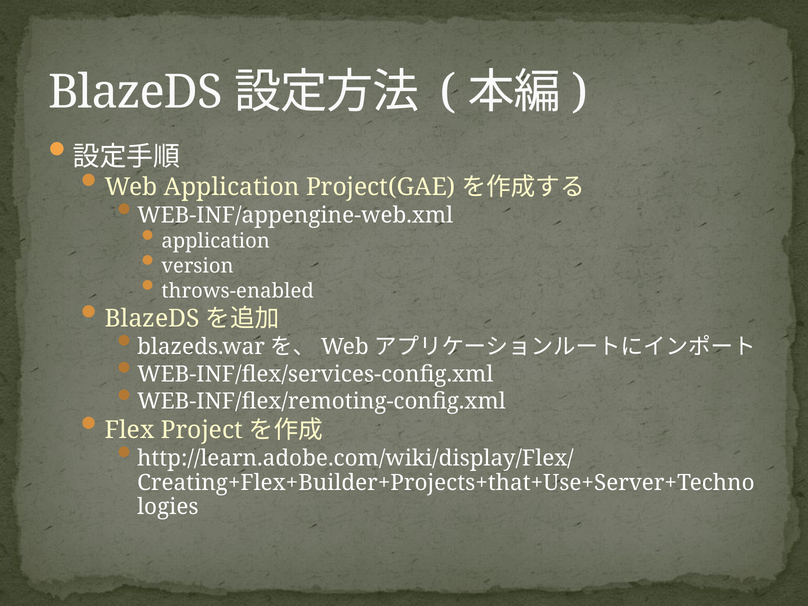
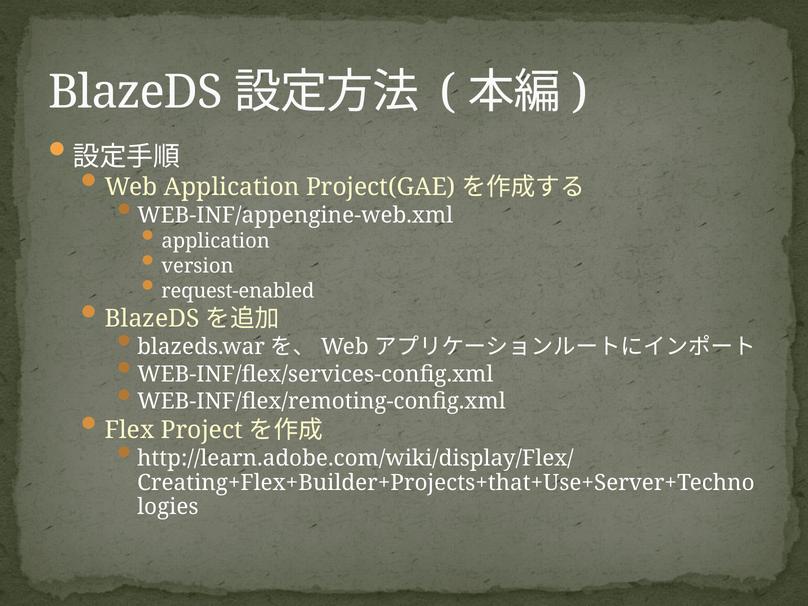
throws-enabled: throws-enabled -> request-enabled
